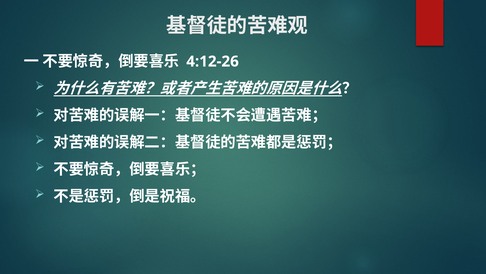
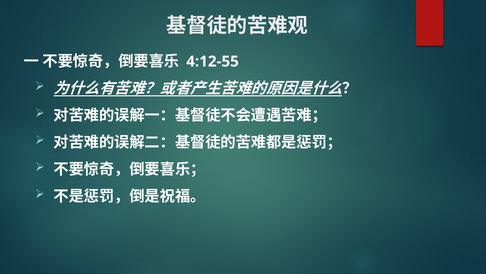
4:12-26: 4:12-26 -> 4:12-55
